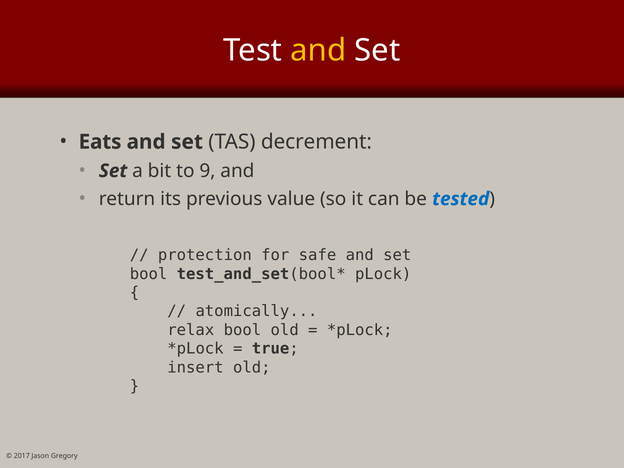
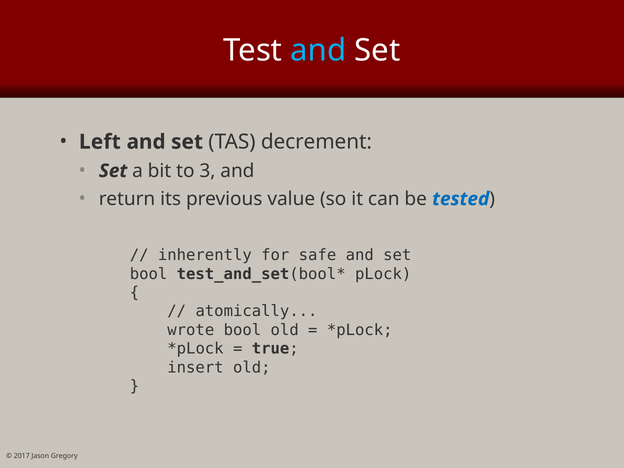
and at (318, 50) colour: yellow -> light blue
Eats: Eats -> Left
9: 9 -> 3
protection: protection -> inherently
relax: relax -> wrote
